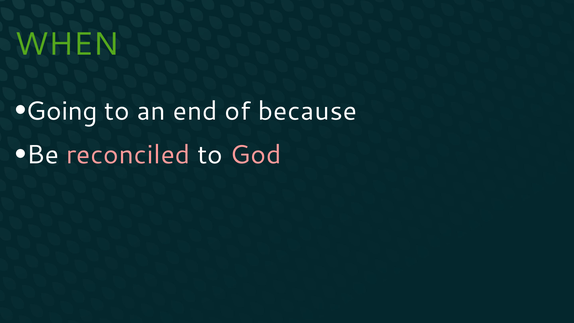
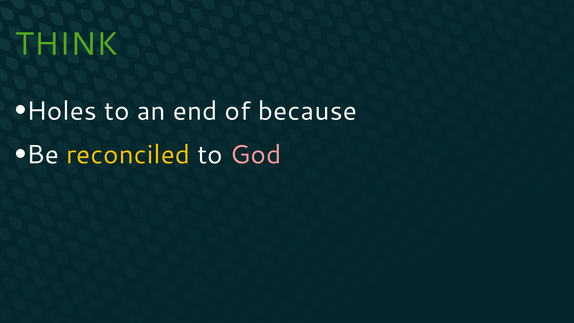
WHEN: WHEN -> THINK
Going: Going -> Holes
reconciled colour: pink -> yellow
